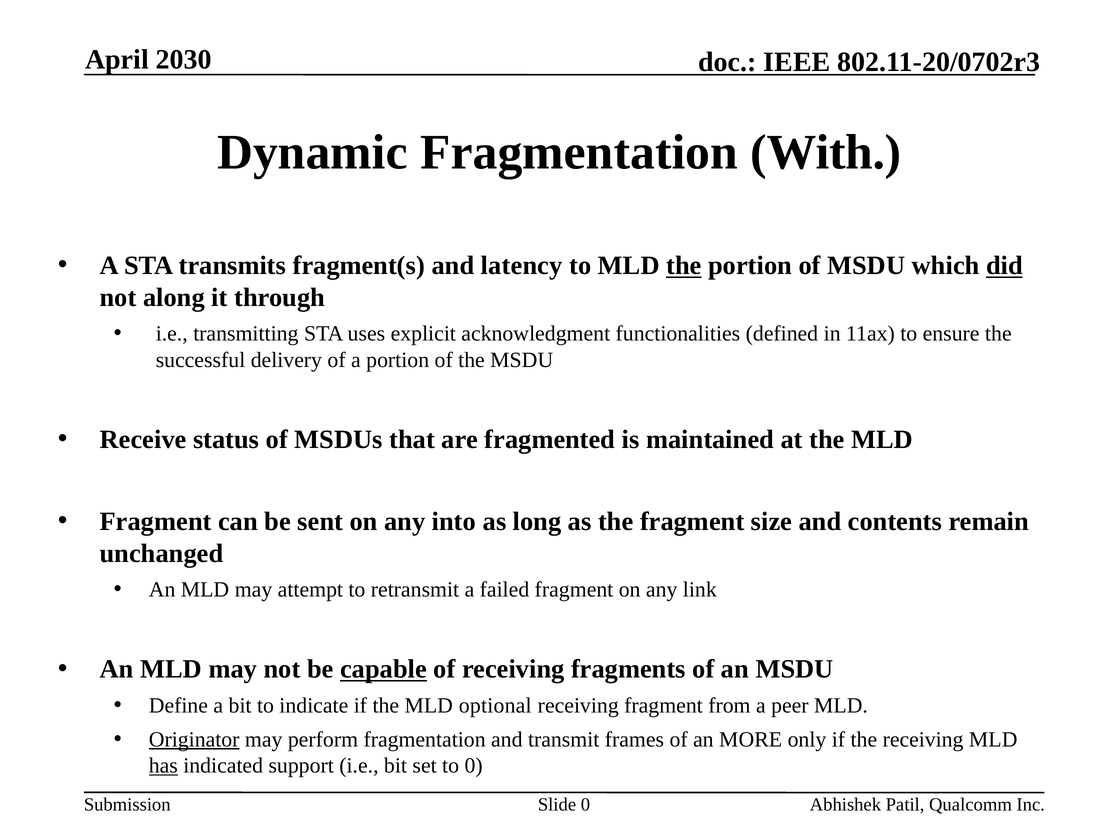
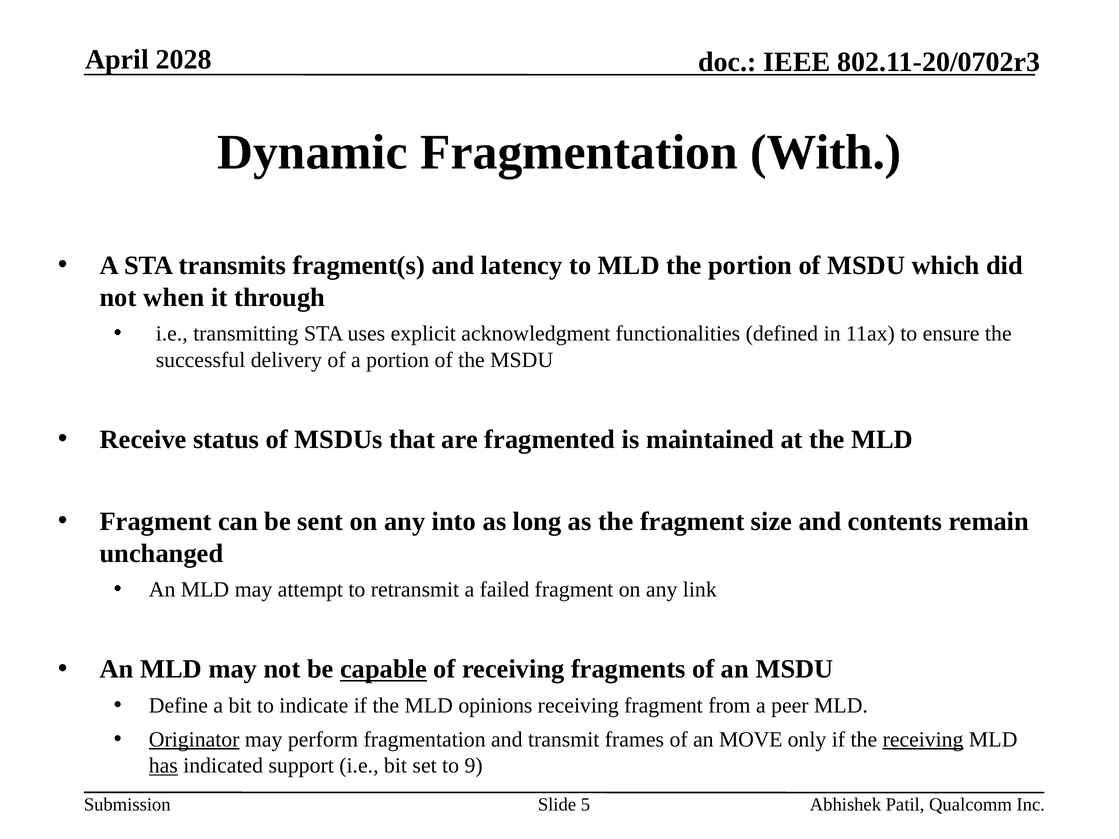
2030: 2030 -> 2028
the at (684, 266) underline: present -> none
did underline: present -> none
along: along -> when
optional: optional -> opinions
MORE: MORE -> MOVE
receiving at (923, 740) underline: none -> present
to 0: 0 -> 9
Slide 0: 0 -> 5
